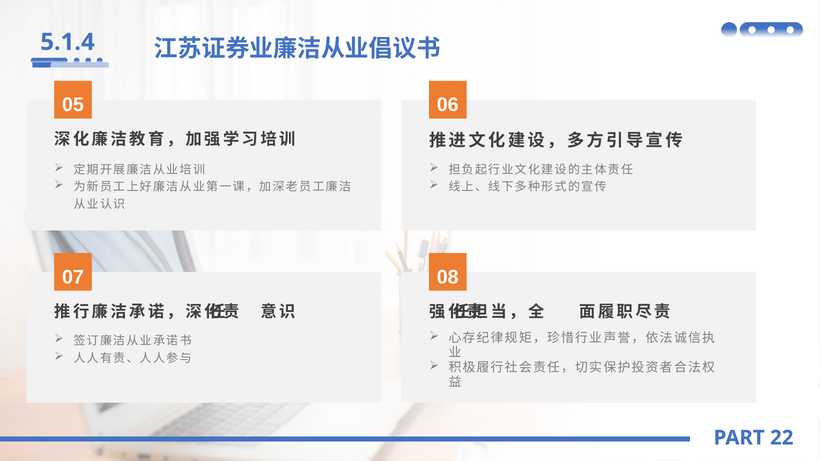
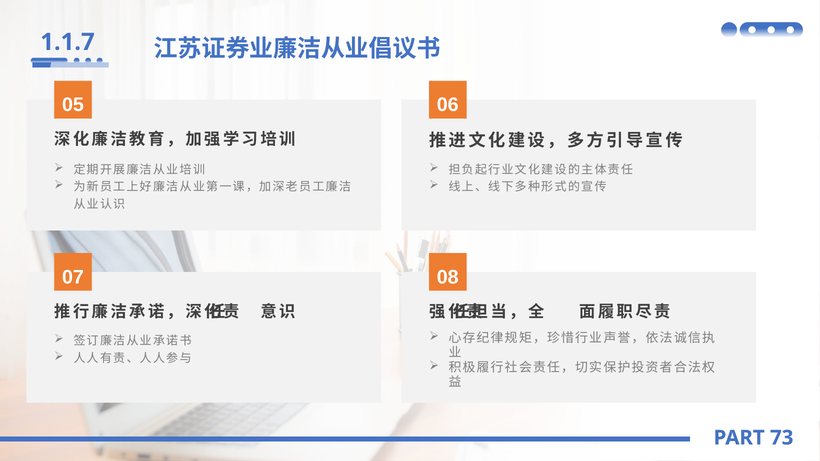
5.1.4: 5.1.4 -> 1.1.7
22: 22 -> 73
